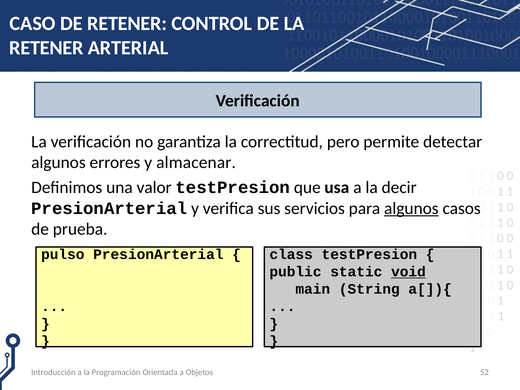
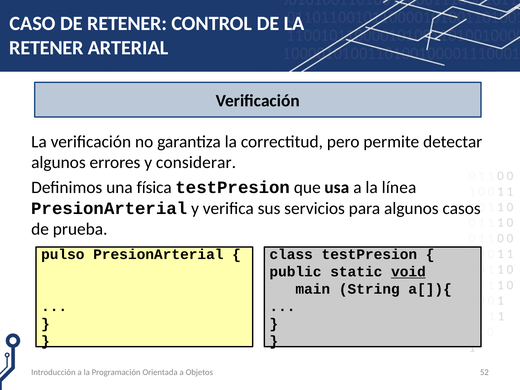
almacenar: almacenar -> considerar
valor: valor -> física
decir: decir -> línea
algunos at (411, 208) underline: present -> none
